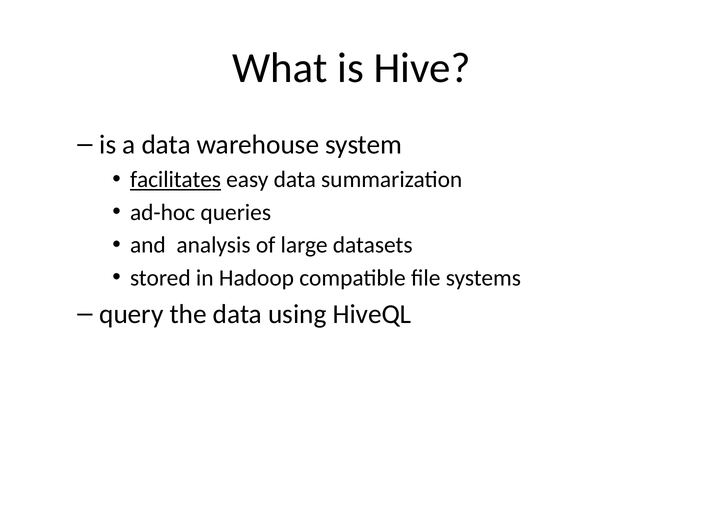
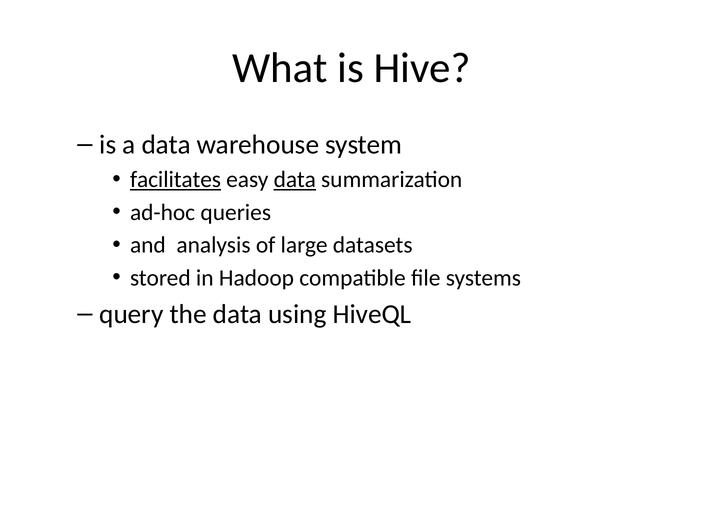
data at (295, 180) underline: none -> present
